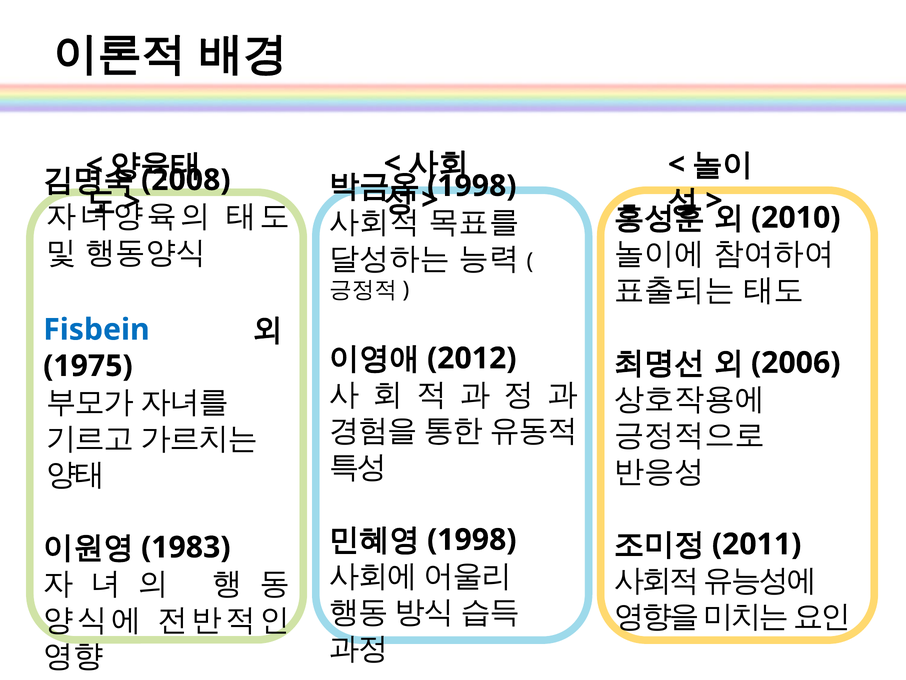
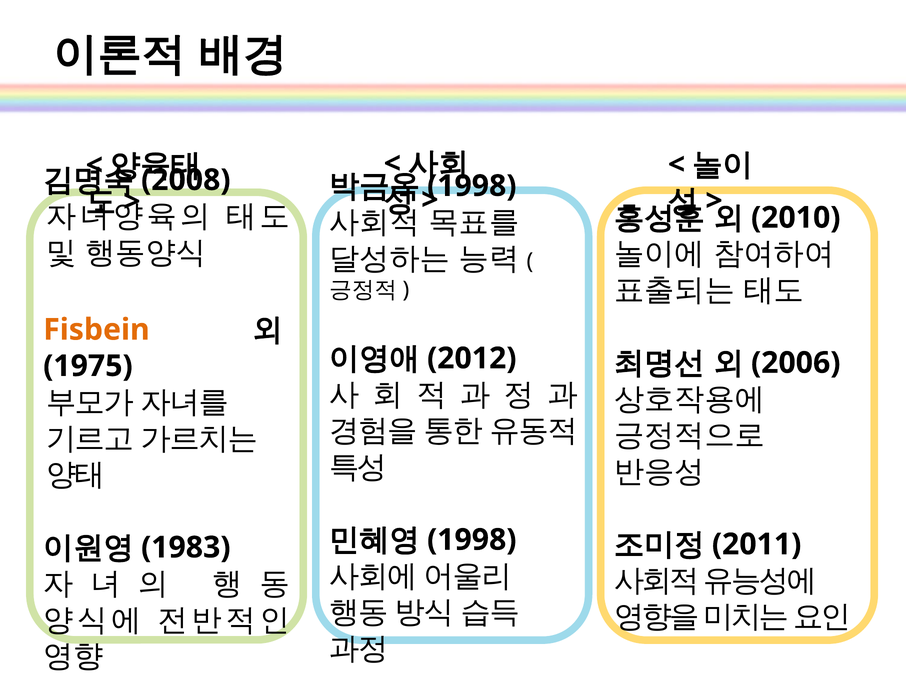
Fisbein colour: blue -> orange
